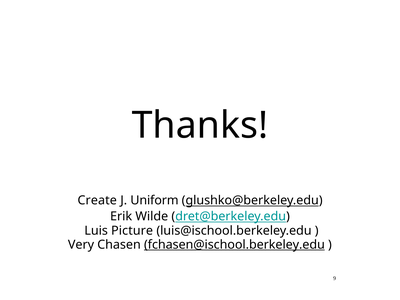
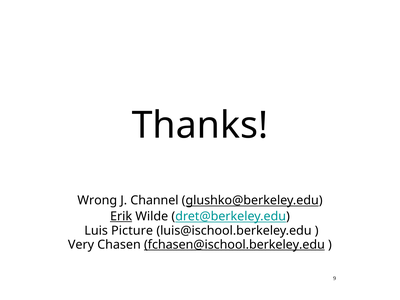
Create: Create -> Wrong
Uniform: Uniform -> Channel
Erik underline: none -> present
